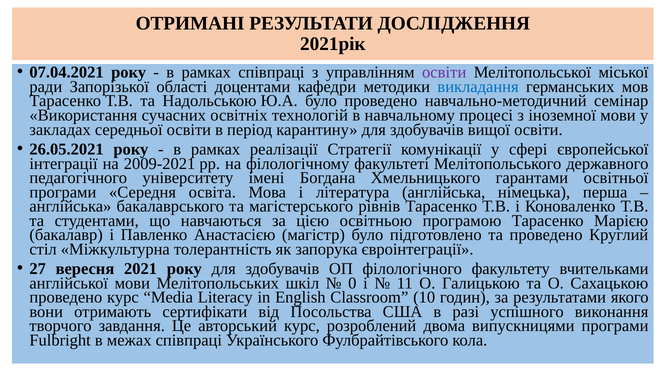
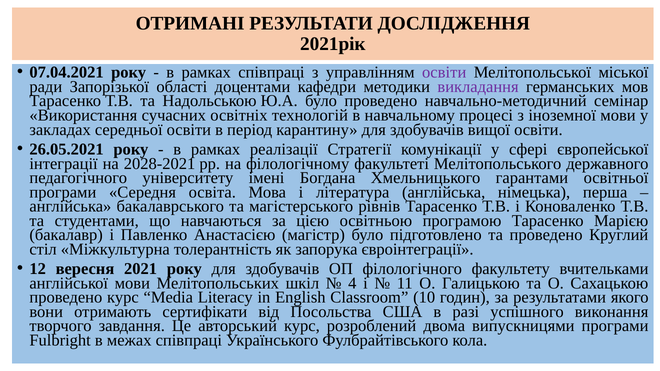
викладання colour: blue -> purple
2009-2021: 2009-2021 -> 2028-2021
27: 27 -> 12
0: 0 -> 4
